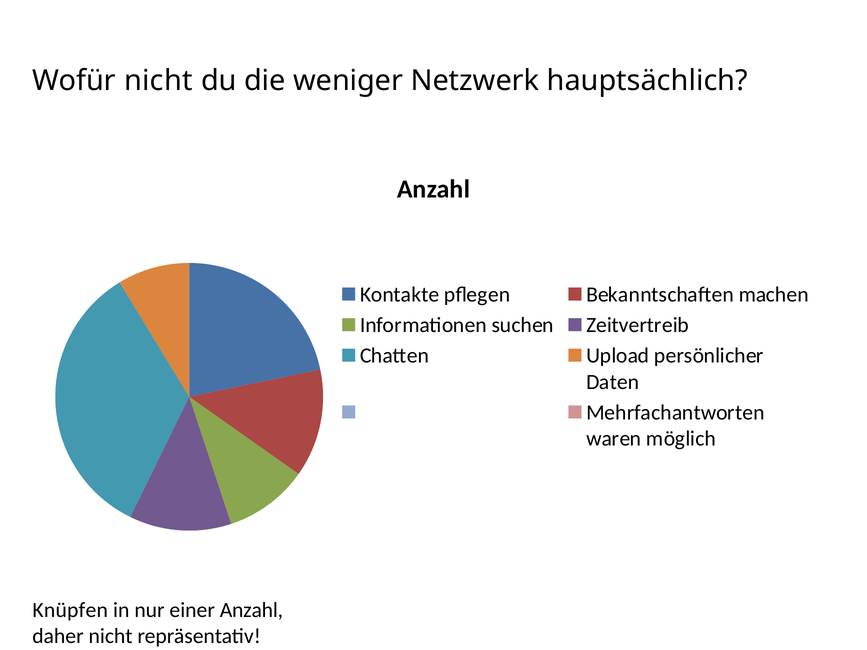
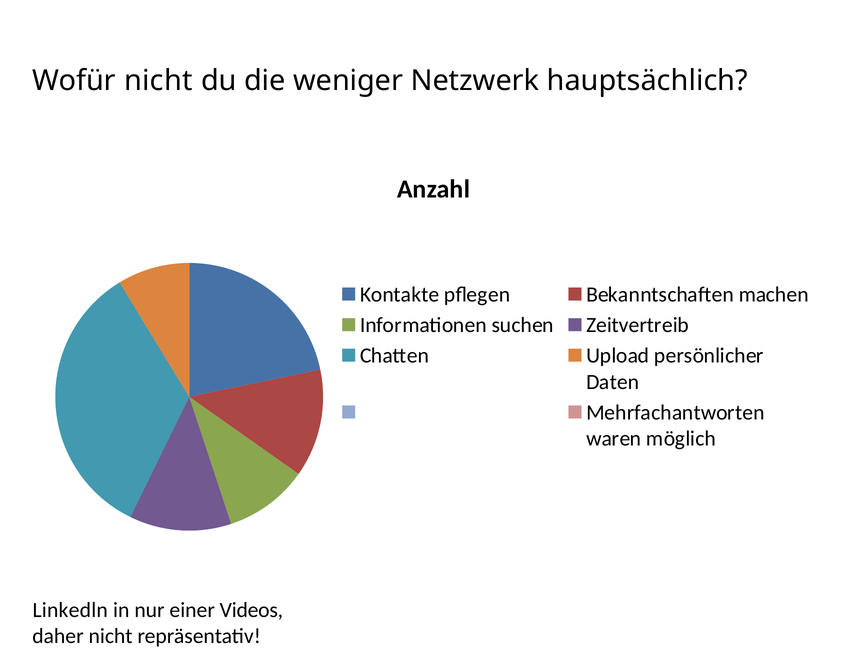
Knüpfen: Knüpfen -> Linkedln
einer Anzahl: Anzahl -> Videos
